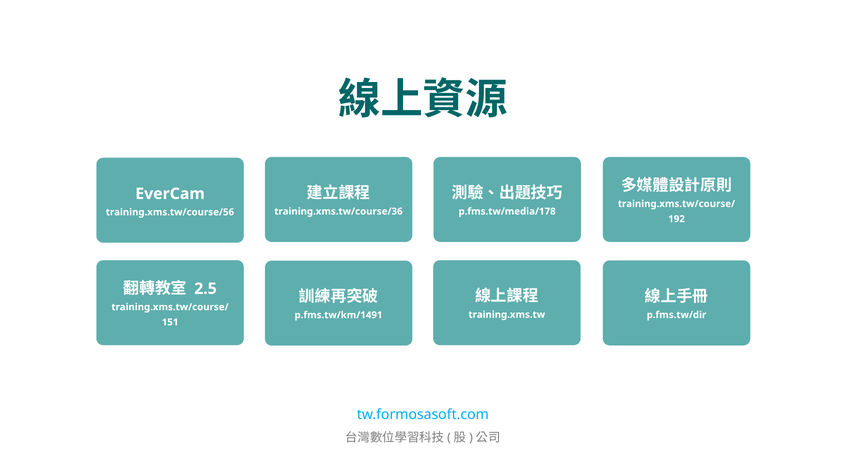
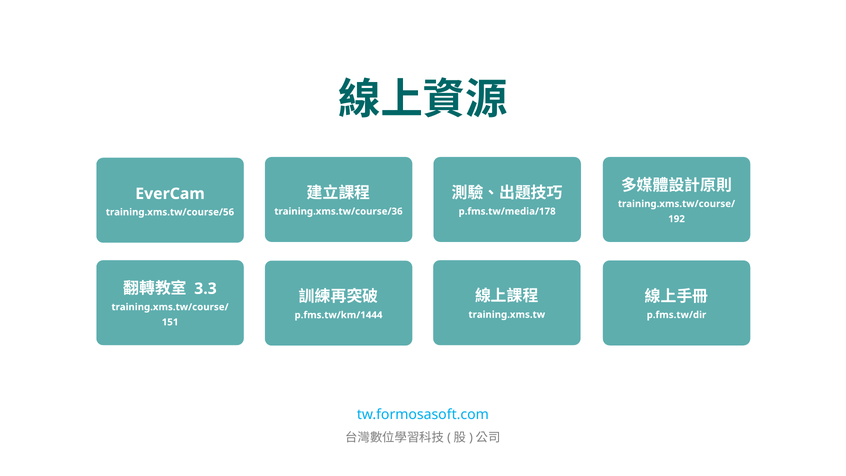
2.5: 2.5 -> 3.3
p.fms.tw/km/1491: p.fms.tw/km/1491 -> p.fms.tw/km/1444
